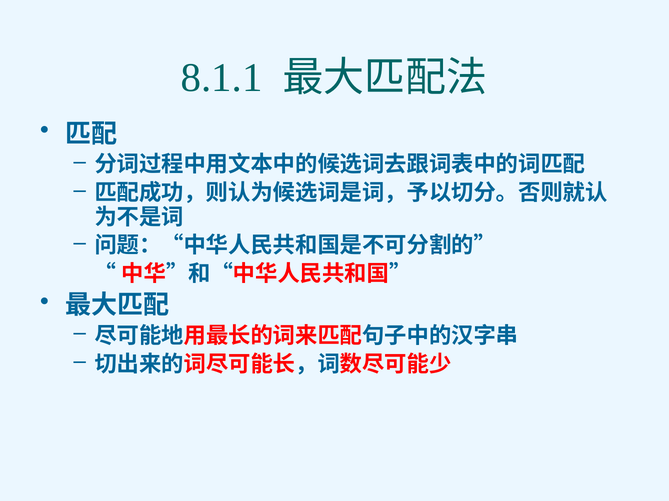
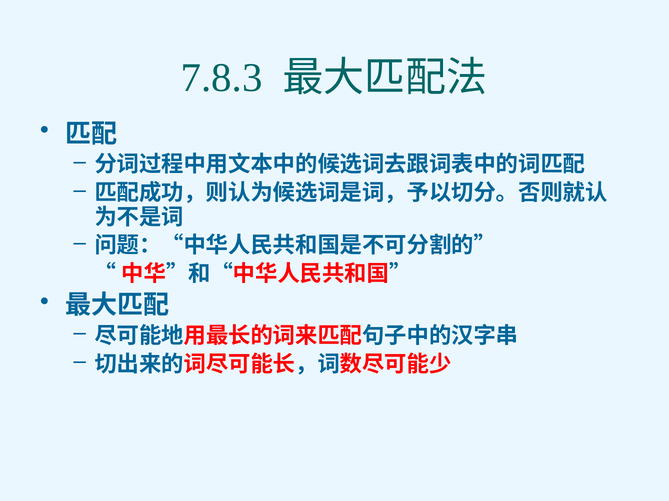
8.1.1: 8.1.1 -> 7.8.3
